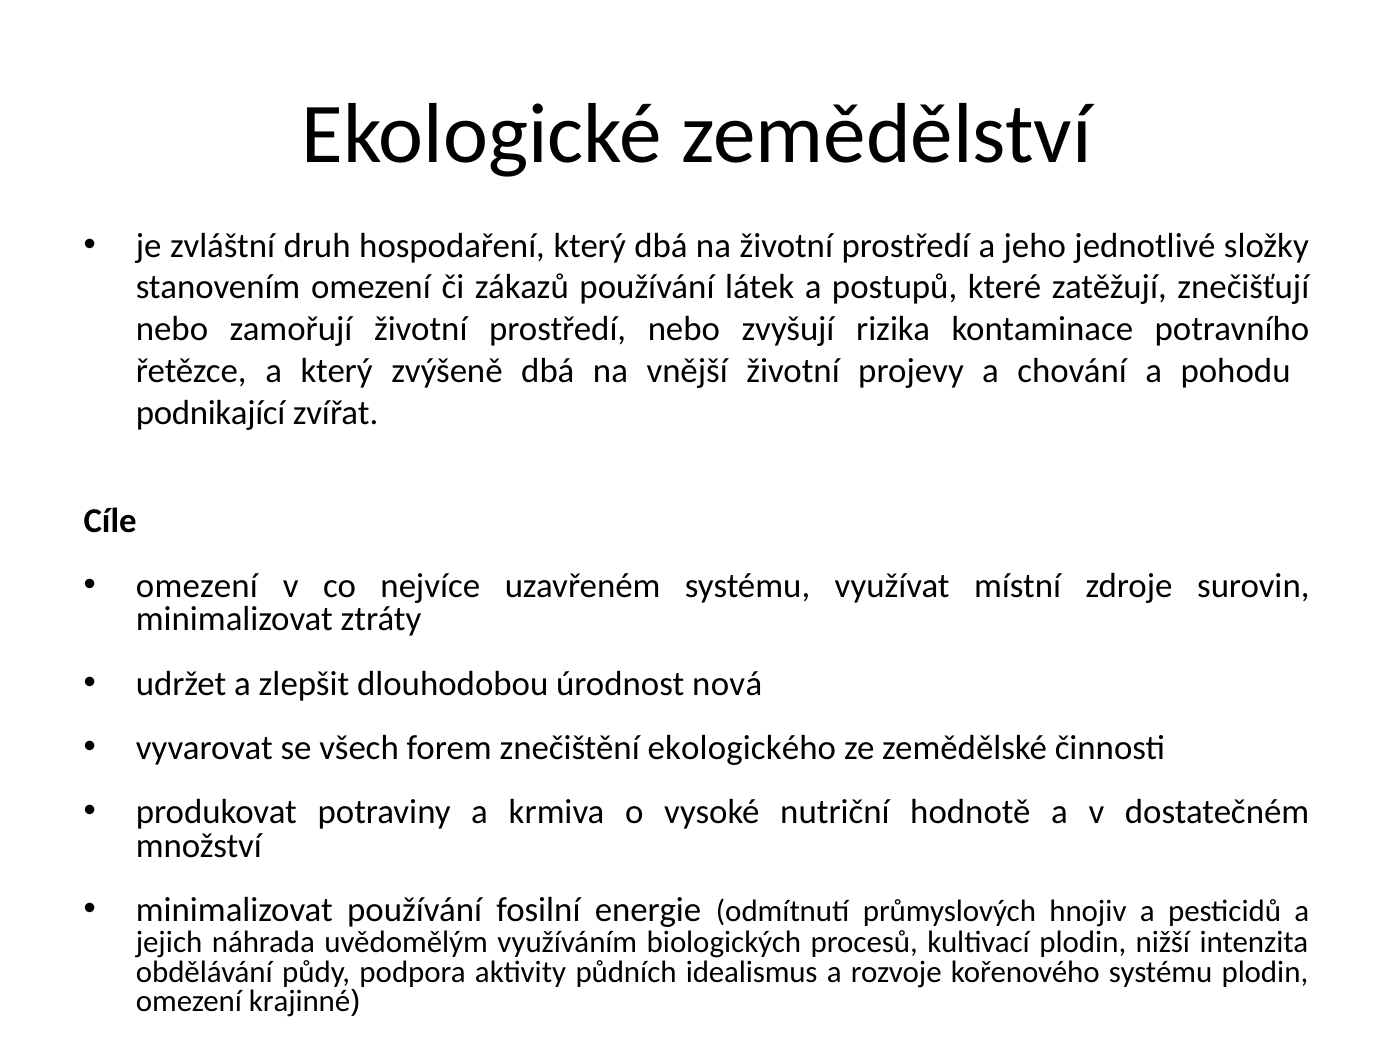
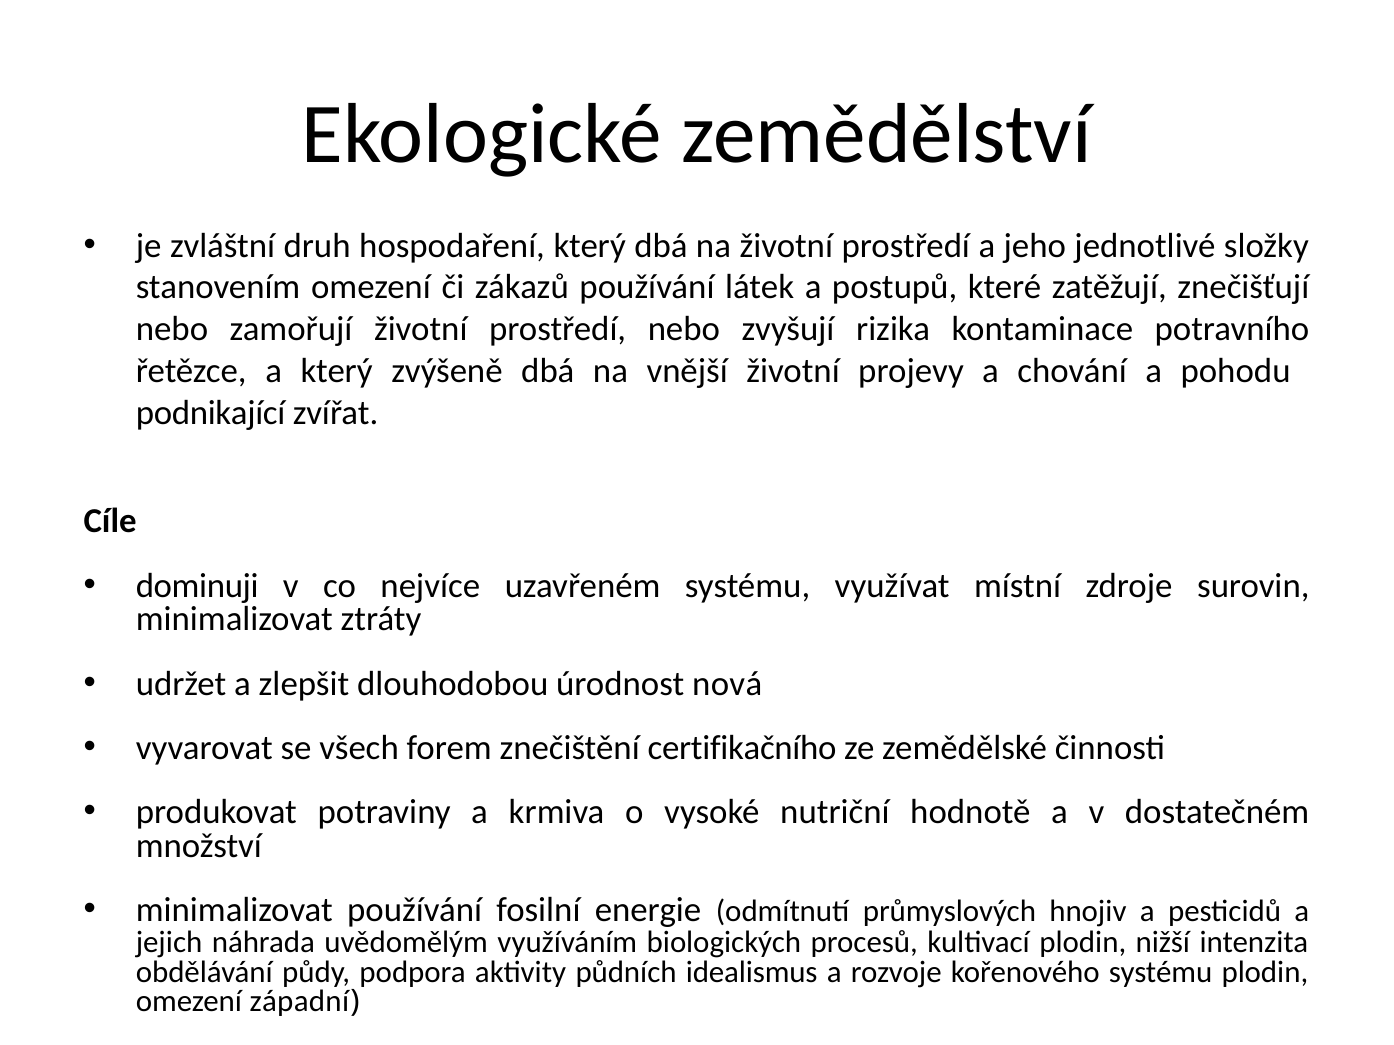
omezení at (197, 586): omezení -> dominuji
ekologického: ekologického -> certifikačního
krajinné: krajinné -> západní
